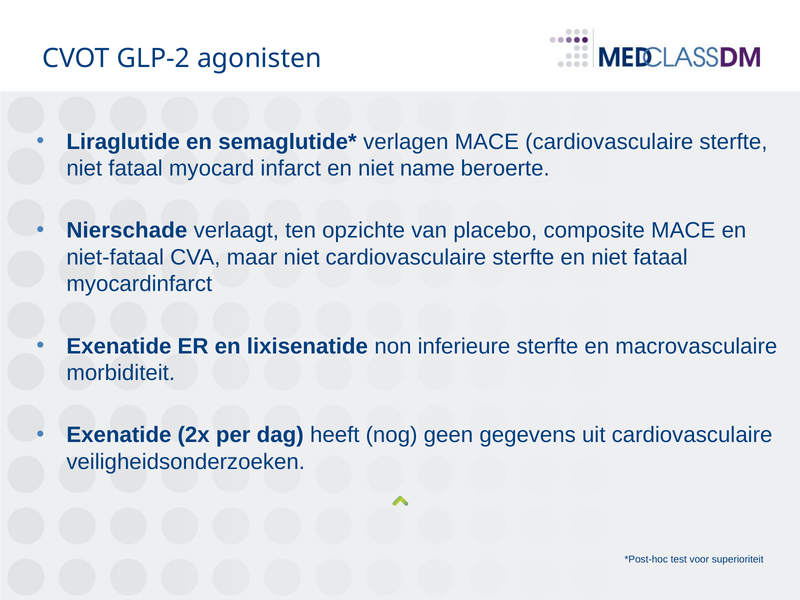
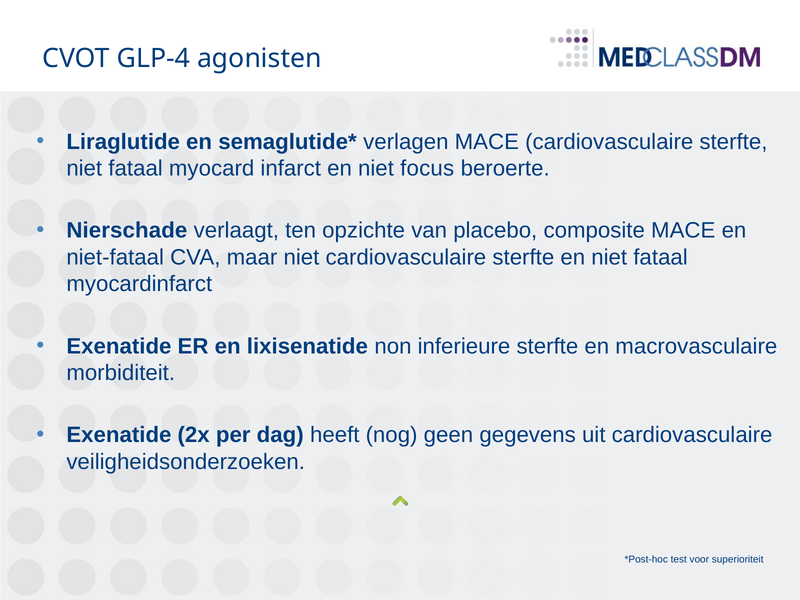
GLP-2: GLP-2 -> GLP-4
name: name -> focus
